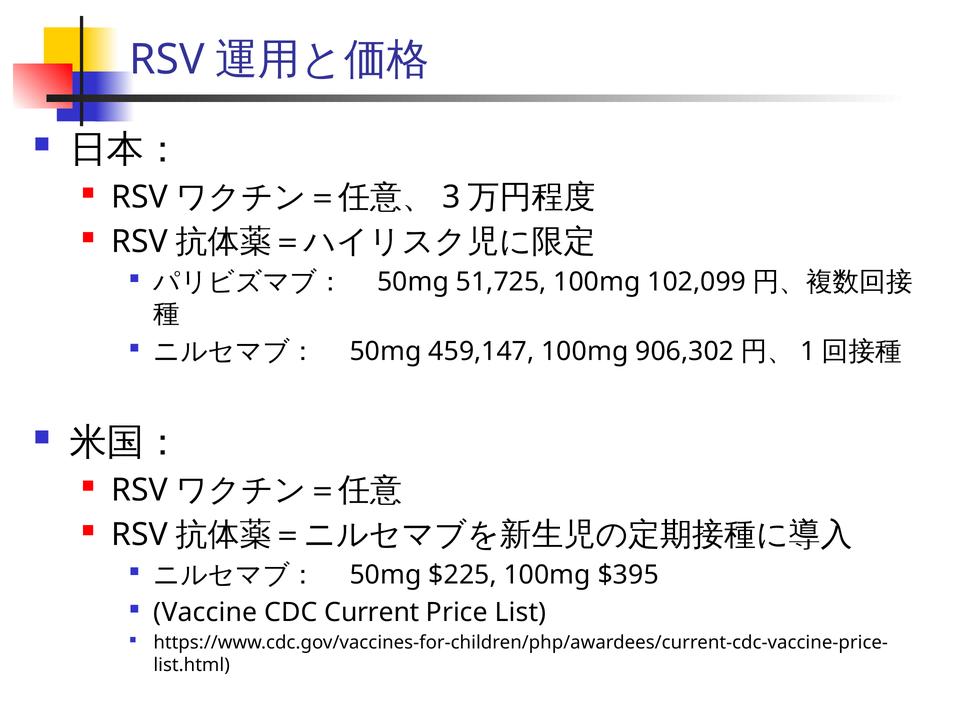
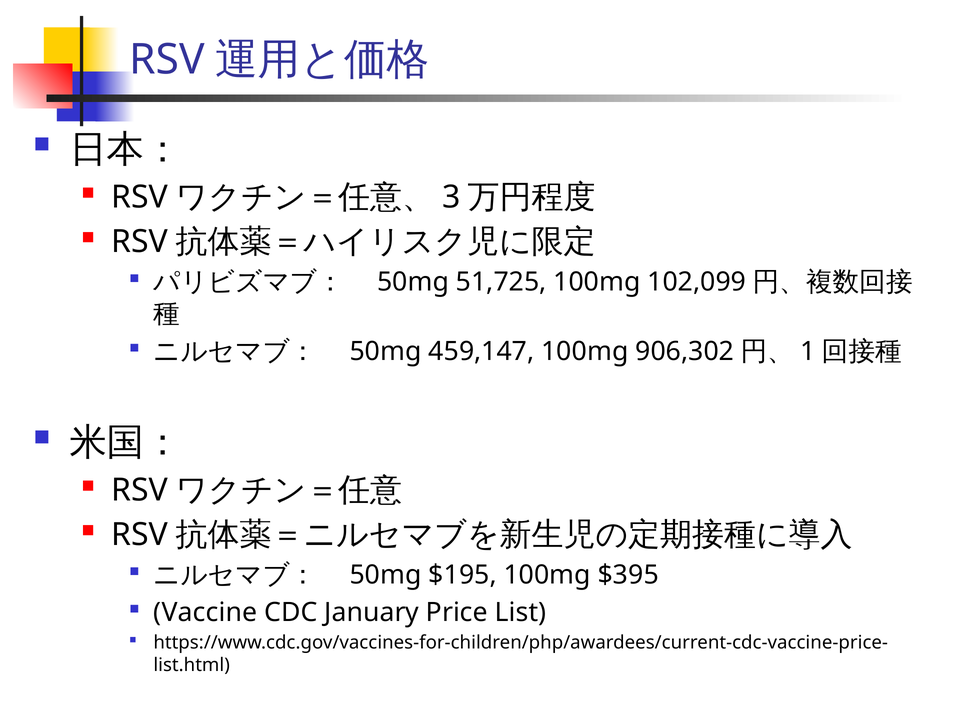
$225: $225 -> $195
Current: Current -> January
